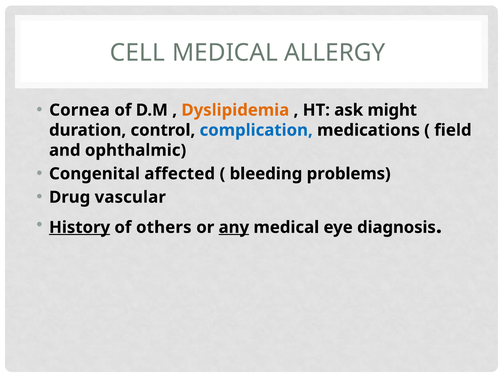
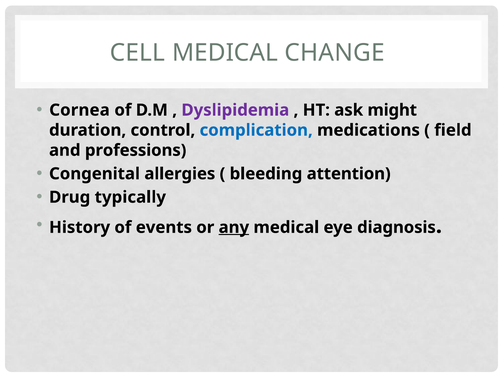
ALLERGY: ALLERGY -> CHANGE
Dyslipidemia colour: orange -> purple
ophthalmic: ophthalmic -> professions
affected: affected -> allergies
problems: problems -> attention
vascular: vascular -> typically
History underline: present -> none
others: others -> events
